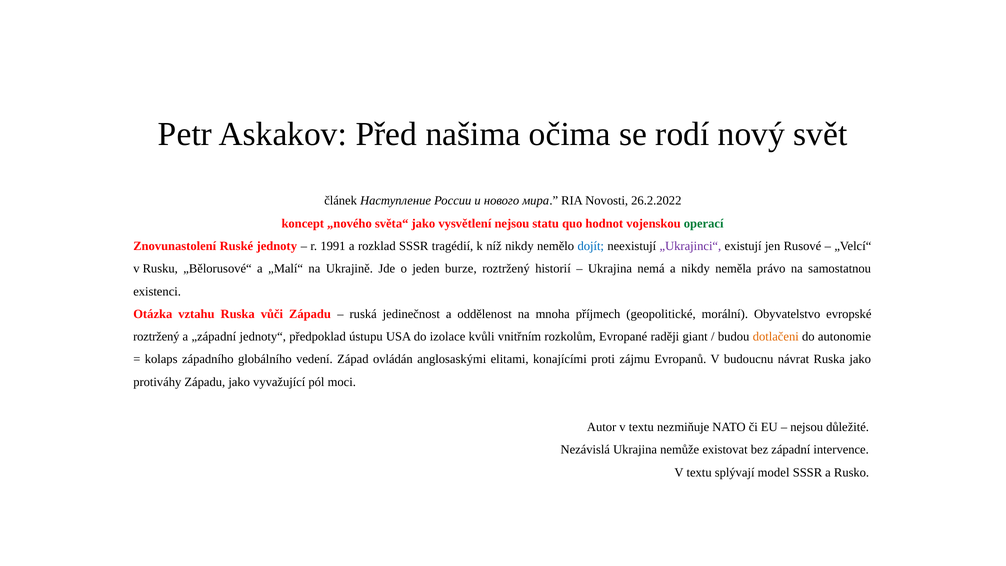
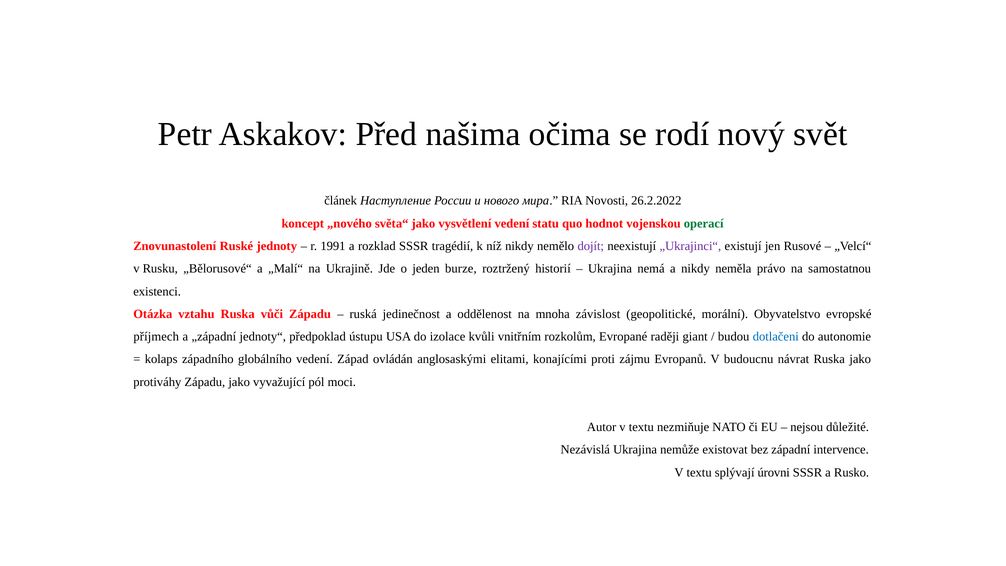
vysvětlení nejsou: nejsou -> vedení
dojít colour: blue -> purple
příjmech: příjmech -> závislost
roztržený at (156, 337): roztržený -> příjmech
dotlačeni colour: orange -> blue
model: model -> úrovni
